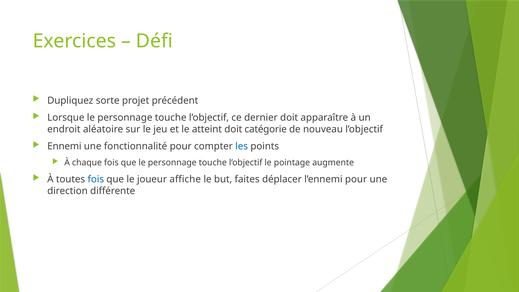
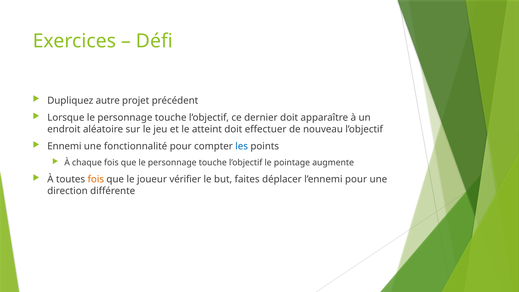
sorte: sorte -> autre
catégorie: catégorie -> effectuer
fois at (96, 179) colour: blue -> orange
affiche: affiche -> vérifier
